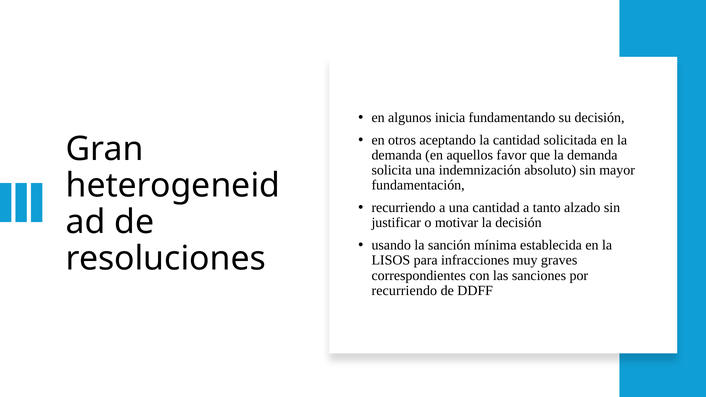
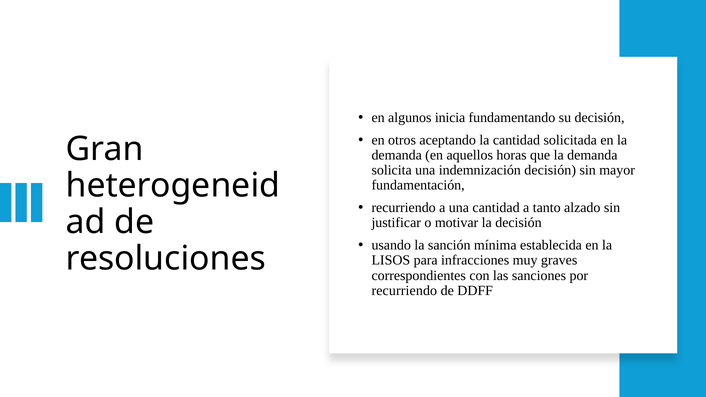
favor: favor -> horas
indemnización absoluto: absoluto -> decisión
